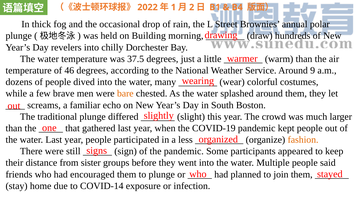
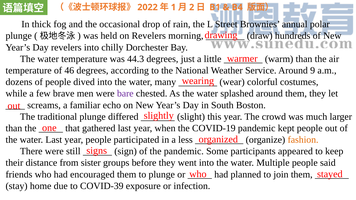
on Building: Building -> Revelers
37.5: 37.5 -> 44.3
bare colour: orange -> purple
COVID-14: COVID-14 -> COVID-39
